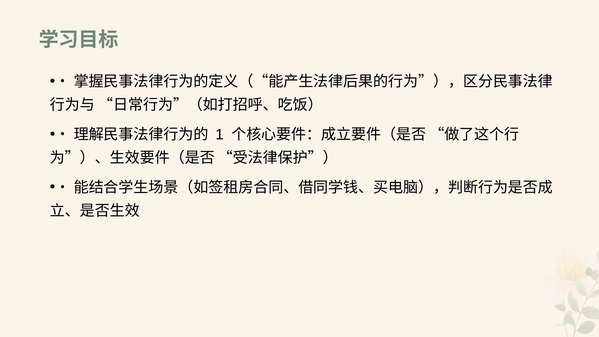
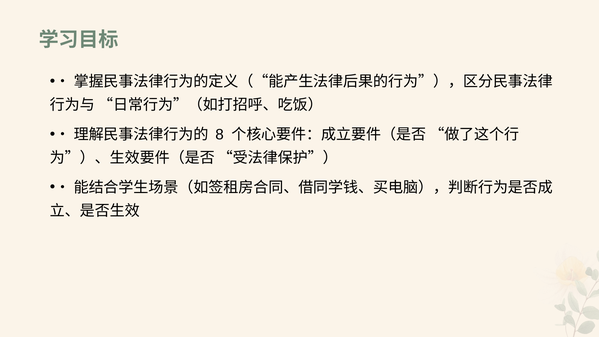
1: 1 -> 8
